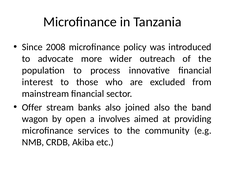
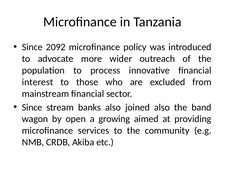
2008: 2008 -> 2092
Offer at (32, 107): Offer -> Since
involves: involves -> growing
